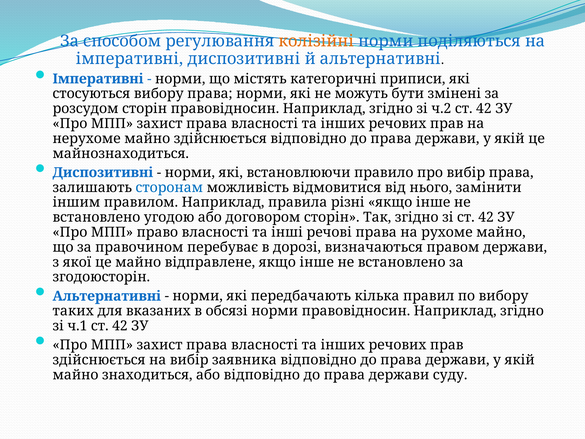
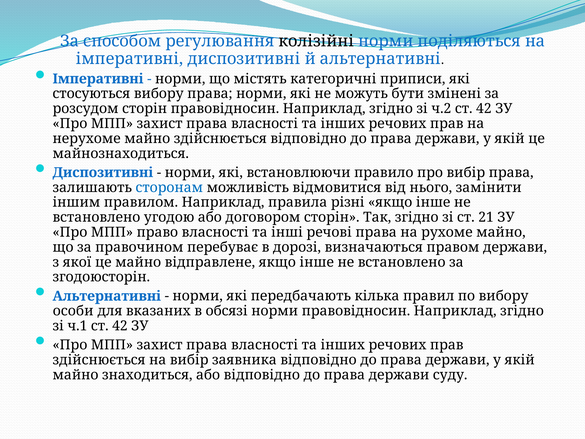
колізійні colour: orange -> black
зі ст 42: 42 -> 21
таких: таких -> особи
